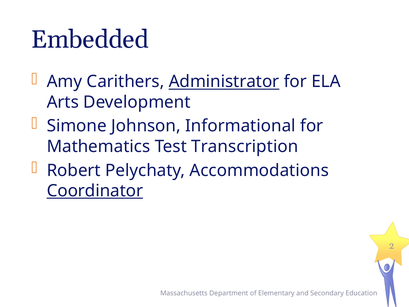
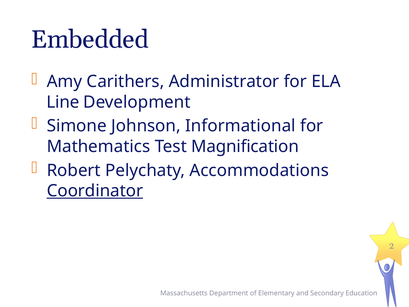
Administrator underline: present -> none
Arts: Arts -> Line
Transcription: Transcription -> Magnification
